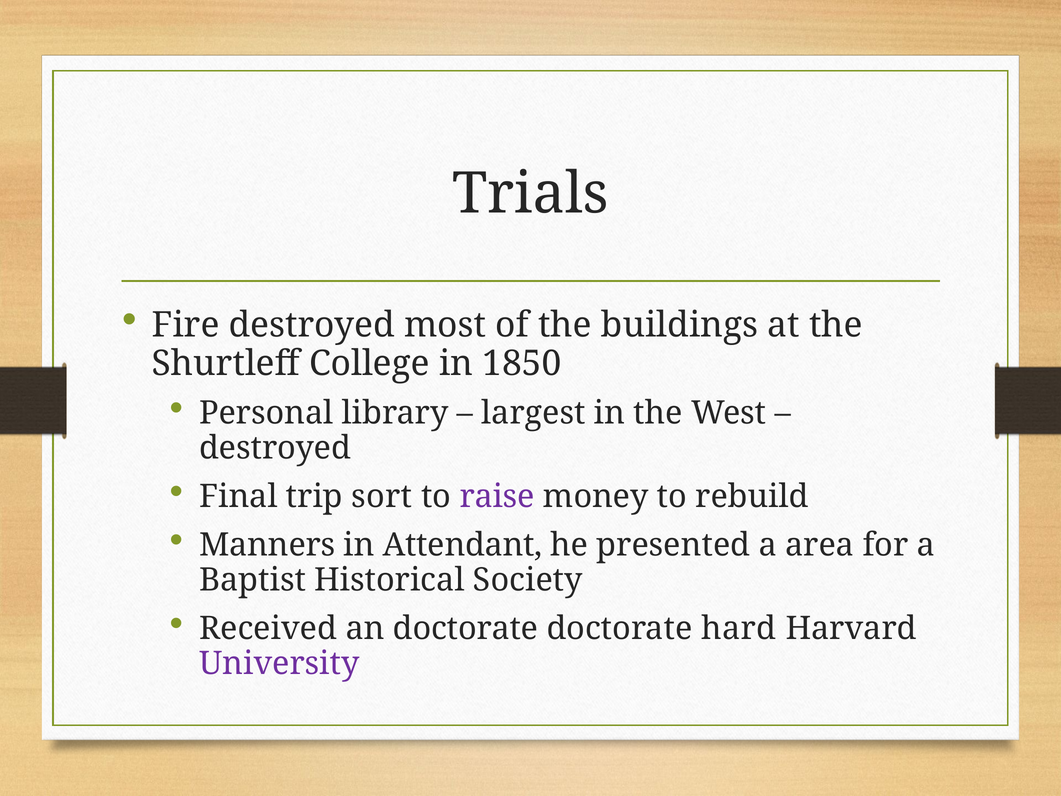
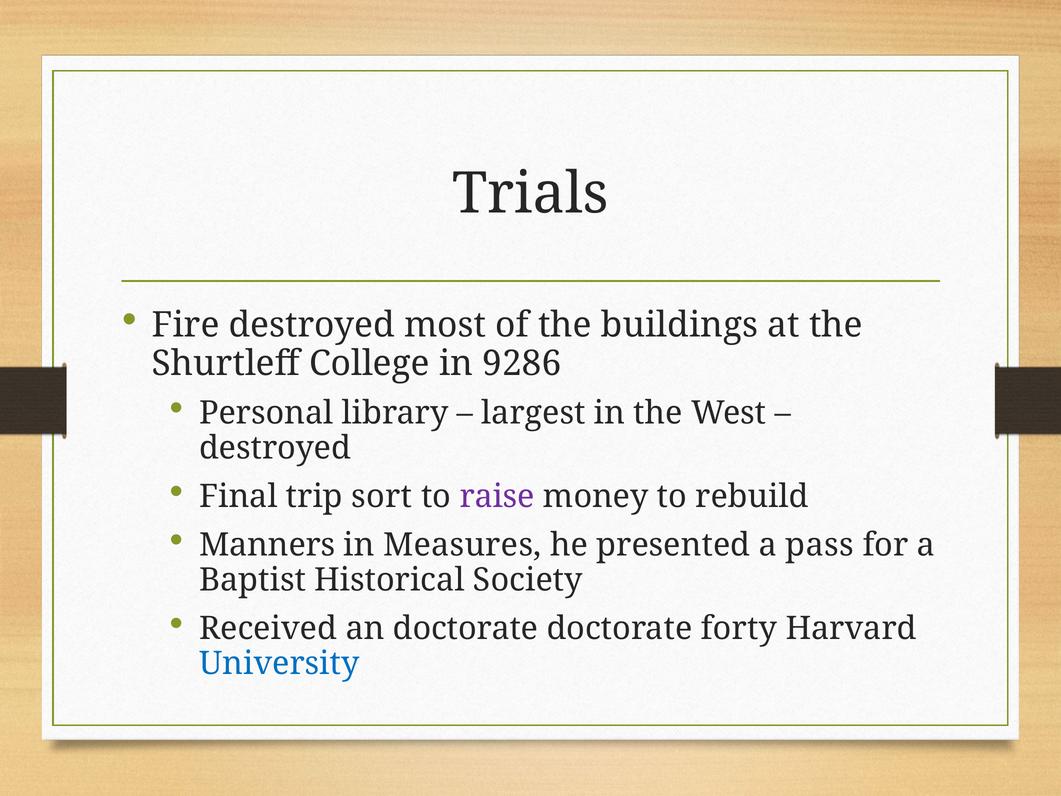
1850: 1850 -> 9286
Attendant: Attendant -> Measures
area: area -> pass
hard: hard -> forty
University colour: purple -> blue
